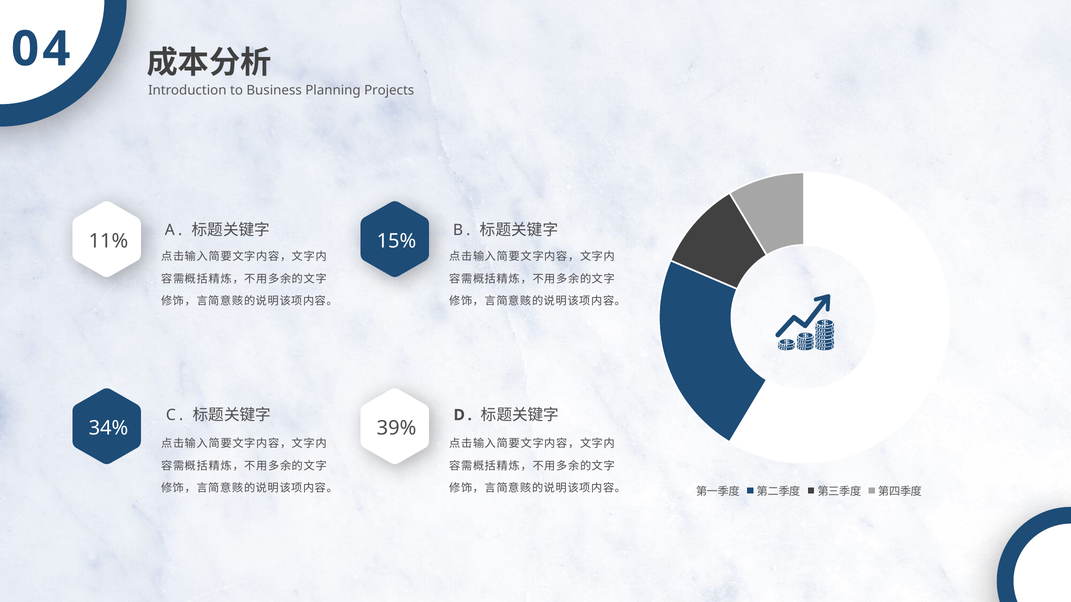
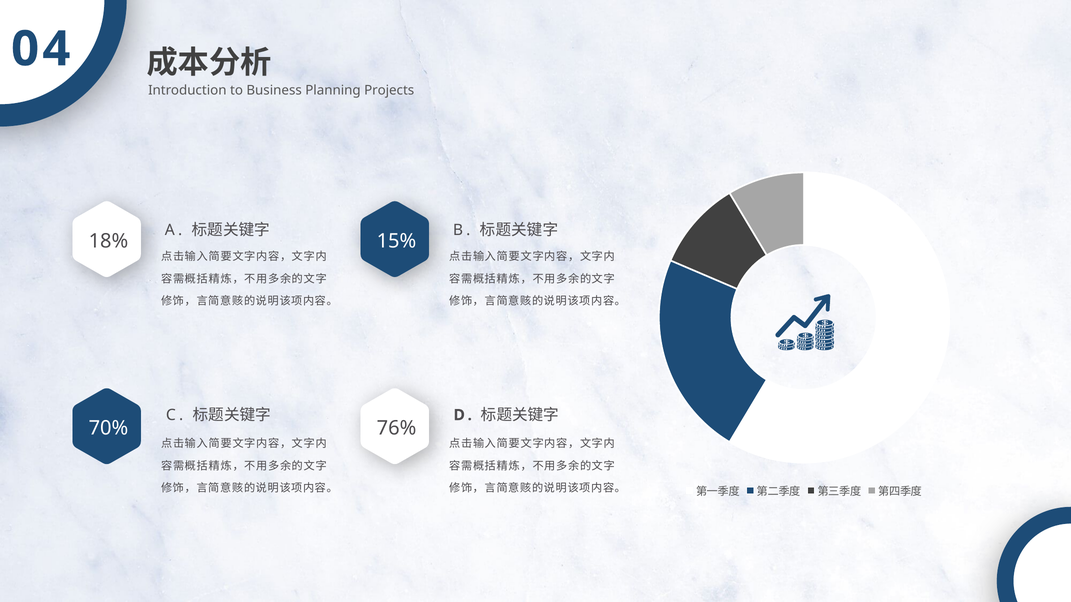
11%: 11% -> 18%
34%: 34% -> 70%
39%: 39% -> 76%
